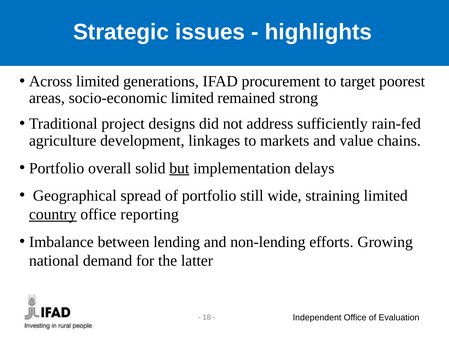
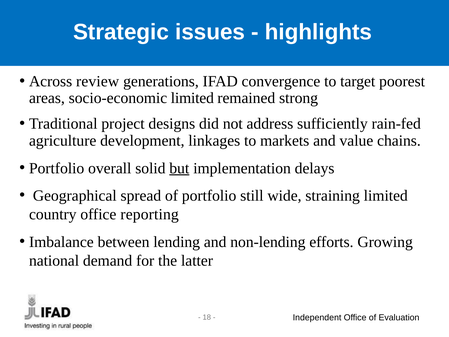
Across limited: limited -> review
procurement: procurement -> convergence
country underline: present -> none
